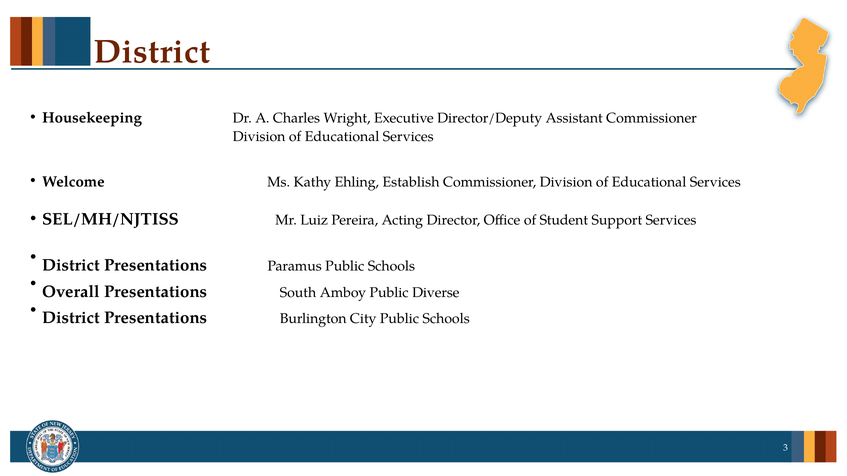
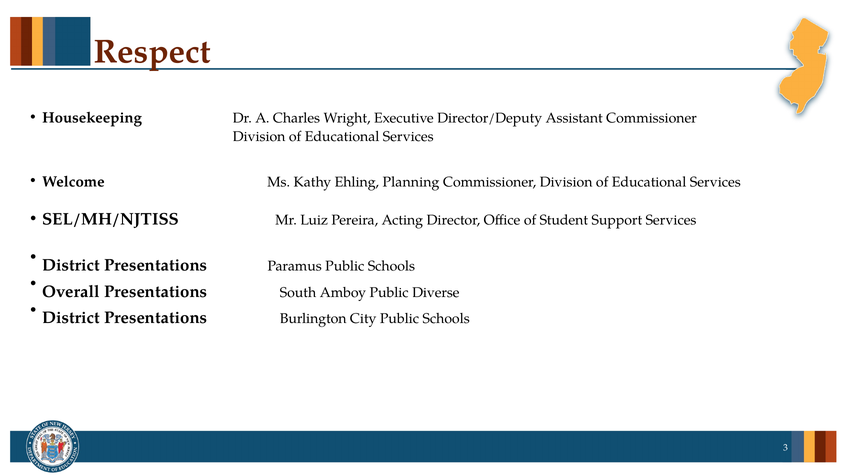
District at (152, 52): District -> Respect
Establish: Establish -> Planning
